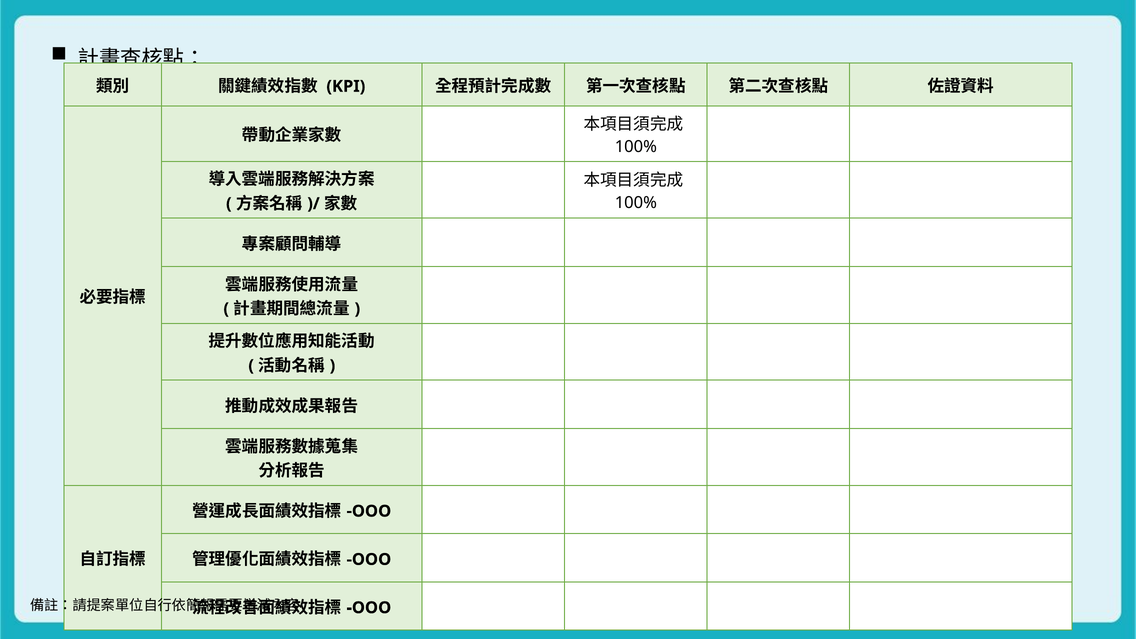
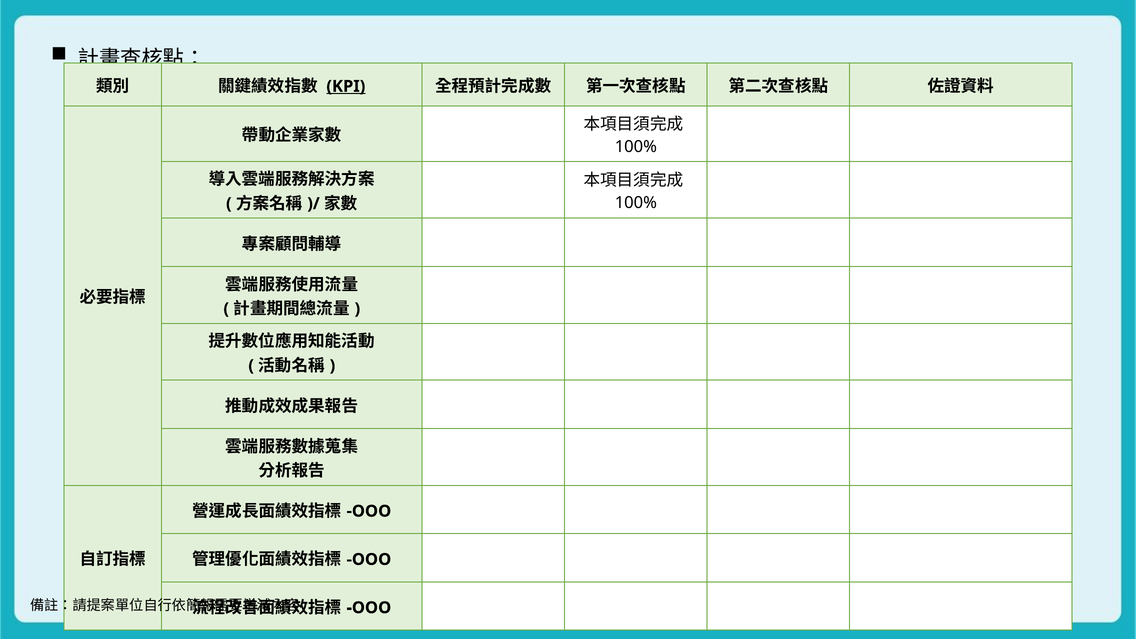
KPI underline: none -> present
